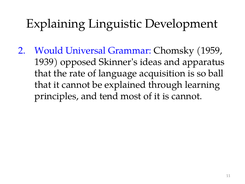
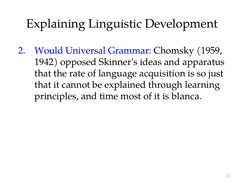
1939: 1939 -> 1942
ball: ball -> just
tend: tend -> time
is cannot: cannot -> blanca
